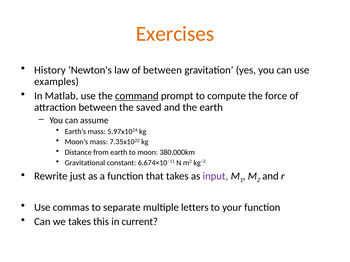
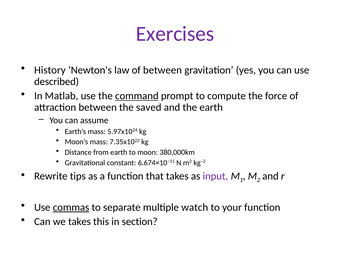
Exercises colour: orange -> purple
examples: examples -> described
just: just -> tips
commas underline: none -> present
letters: letters -> watch
current: current -> section
